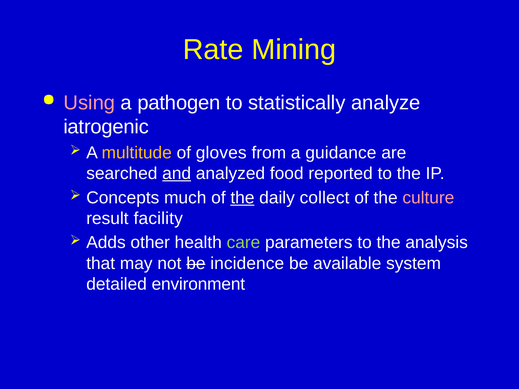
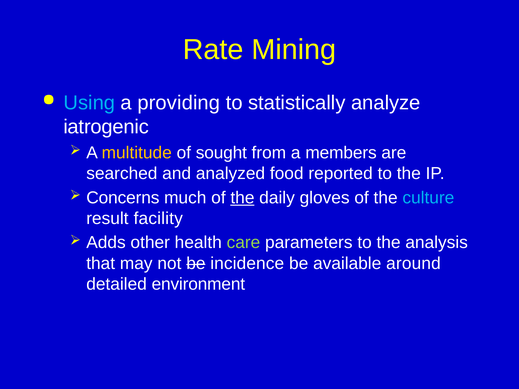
Using colour: pink -> light blue
pathogen: pathogen -> providing
gloves: gloves -> sought
guidance: guidance -> members
and underline: present -> none
Concepts: Concepts -> Concerns
collect: collect -> gloves
culture colour: pink -> light blue
system: system -> around
